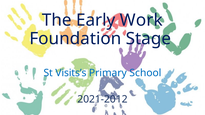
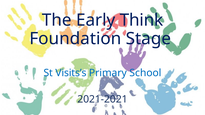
Work: Work -> Think
2021-2012: 2021-2012 -> 2021-2021
